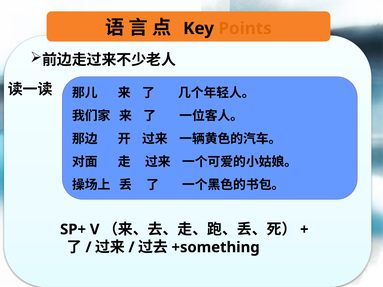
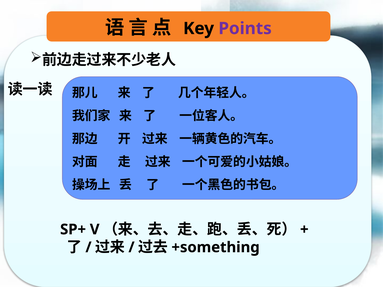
Points colour: orange -> purple
